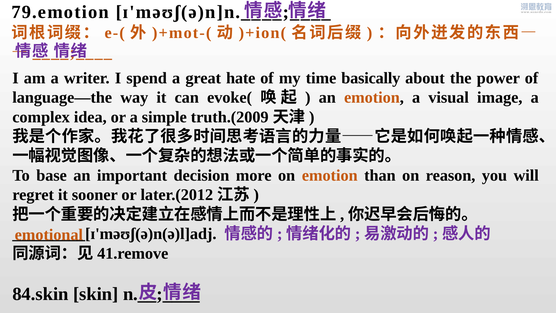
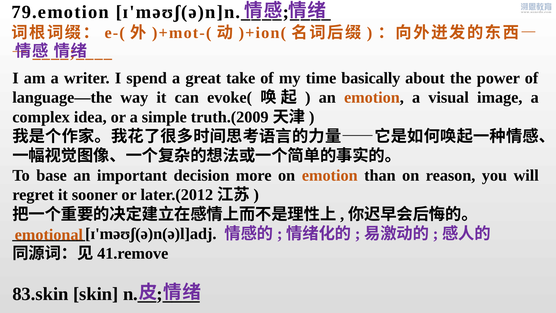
hate: hate -> take
84.skin: 84.skin -> 83.skin
